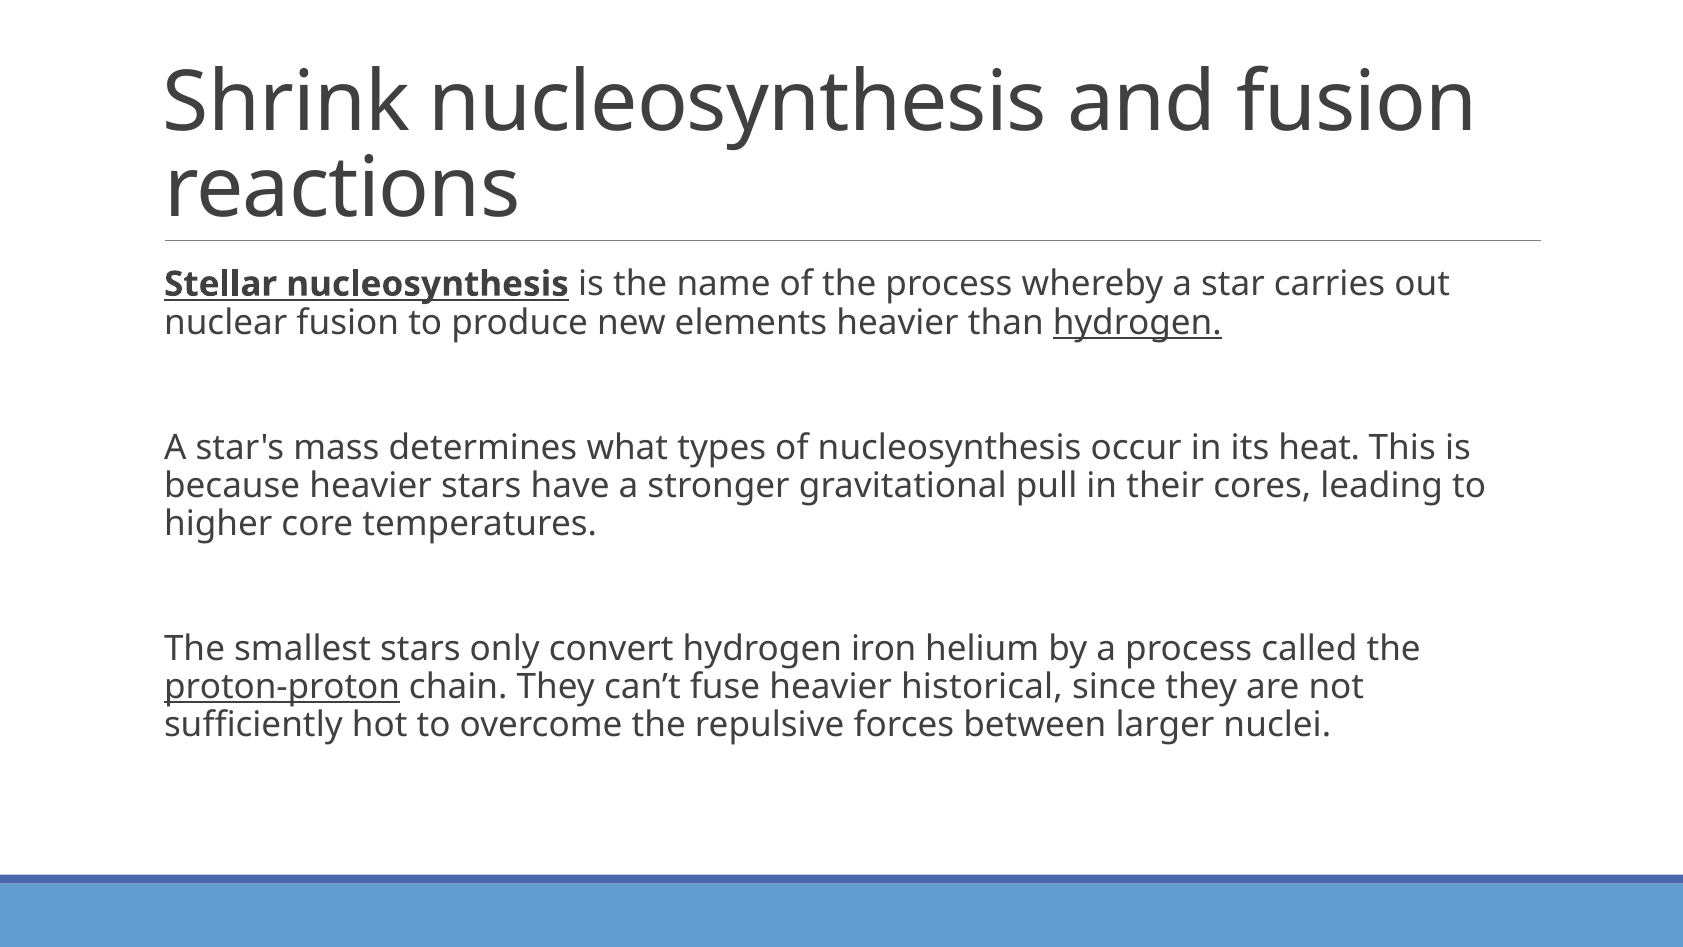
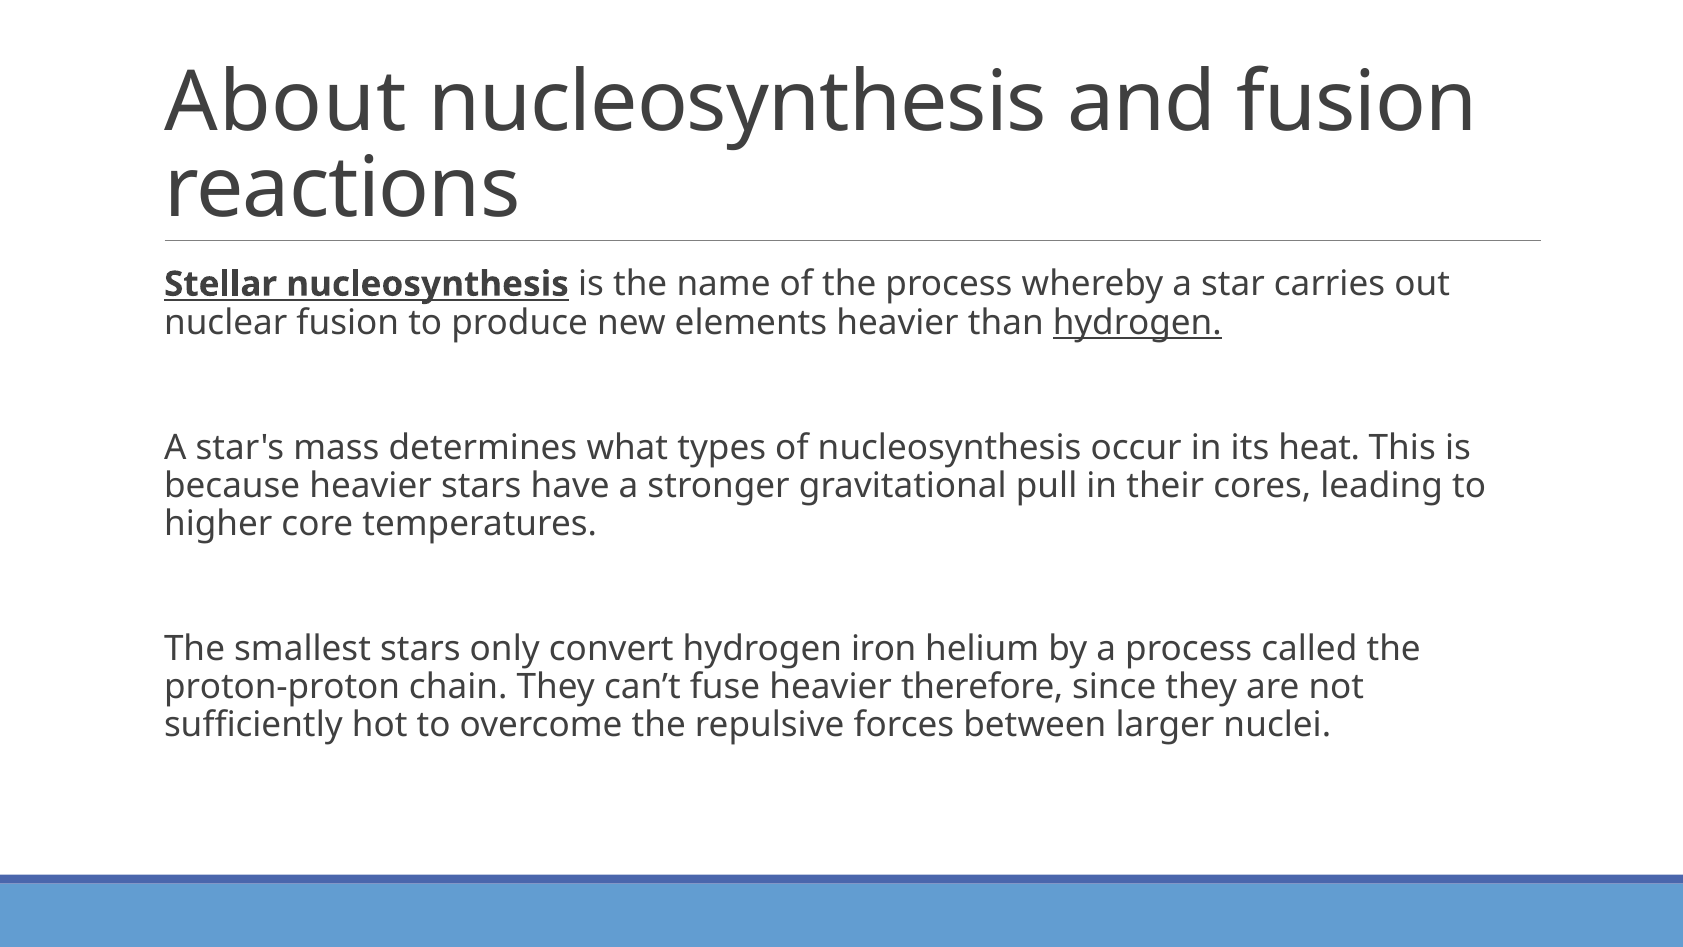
Shrink: Shrink -> About
proton-proton underline: present -> none
historical: historical -> therefore
